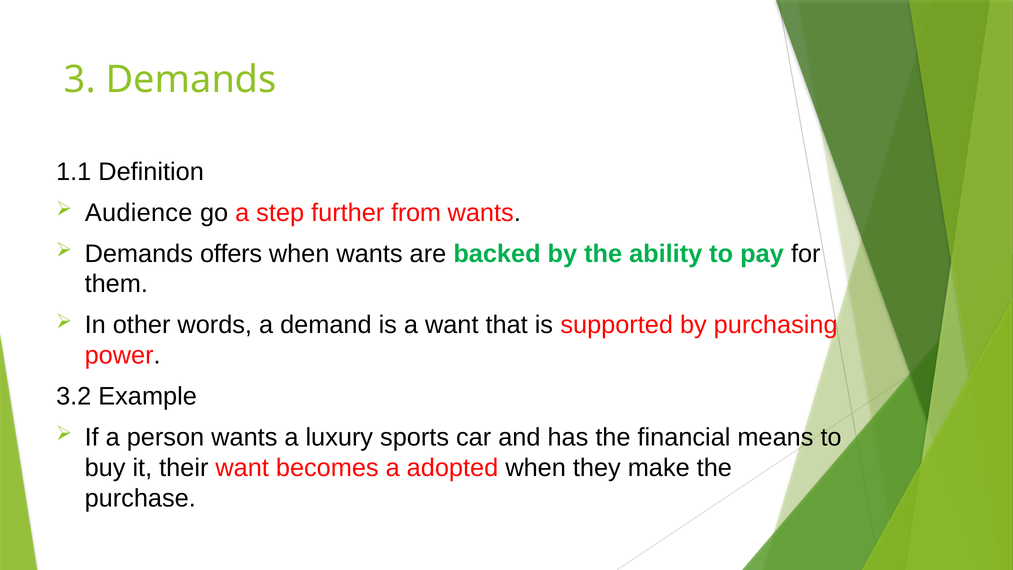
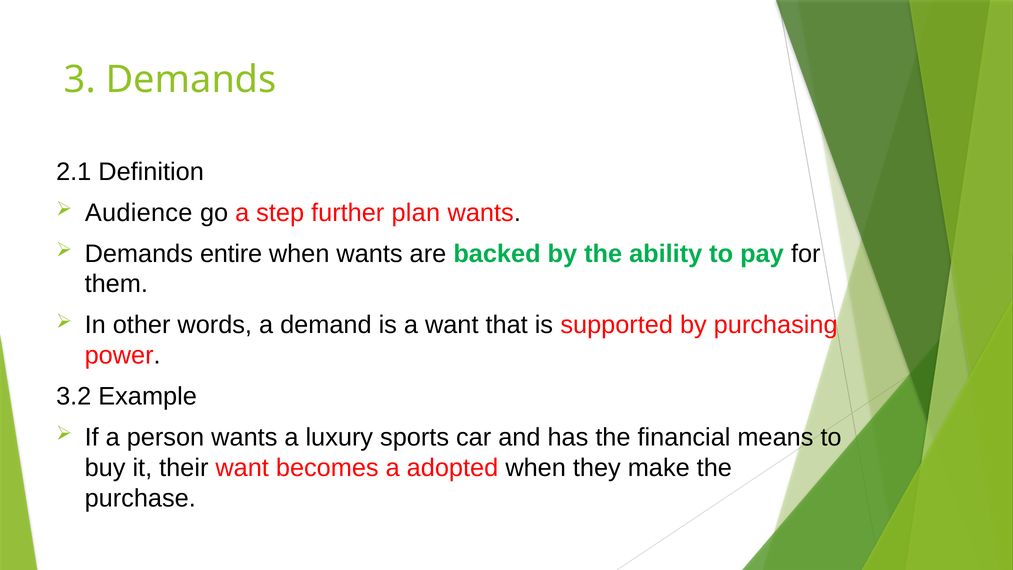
1.1: 1.1 -> 2.1
from: from -> plan
offers: offers -> entire
